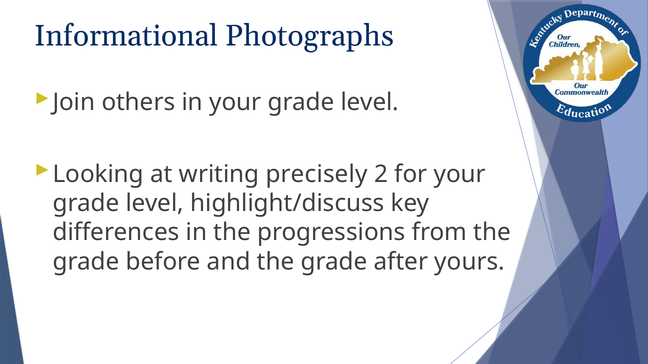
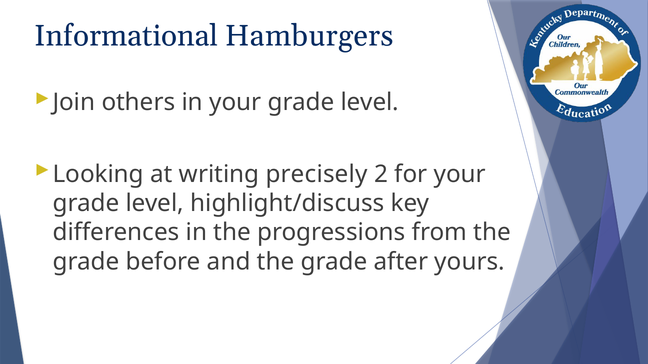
Photographs: Photographs -> Hamburgers
